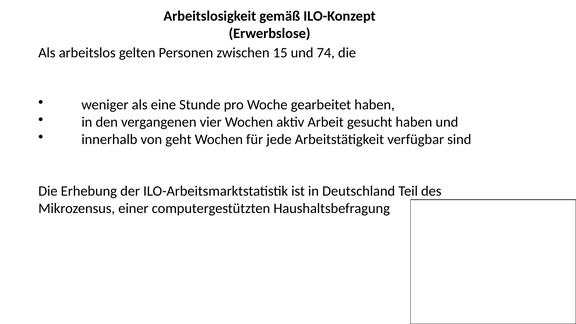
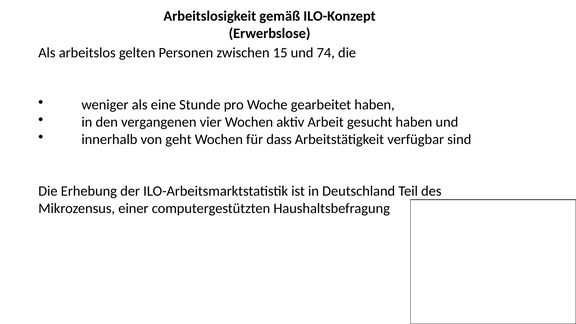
jede: jede -> dass
